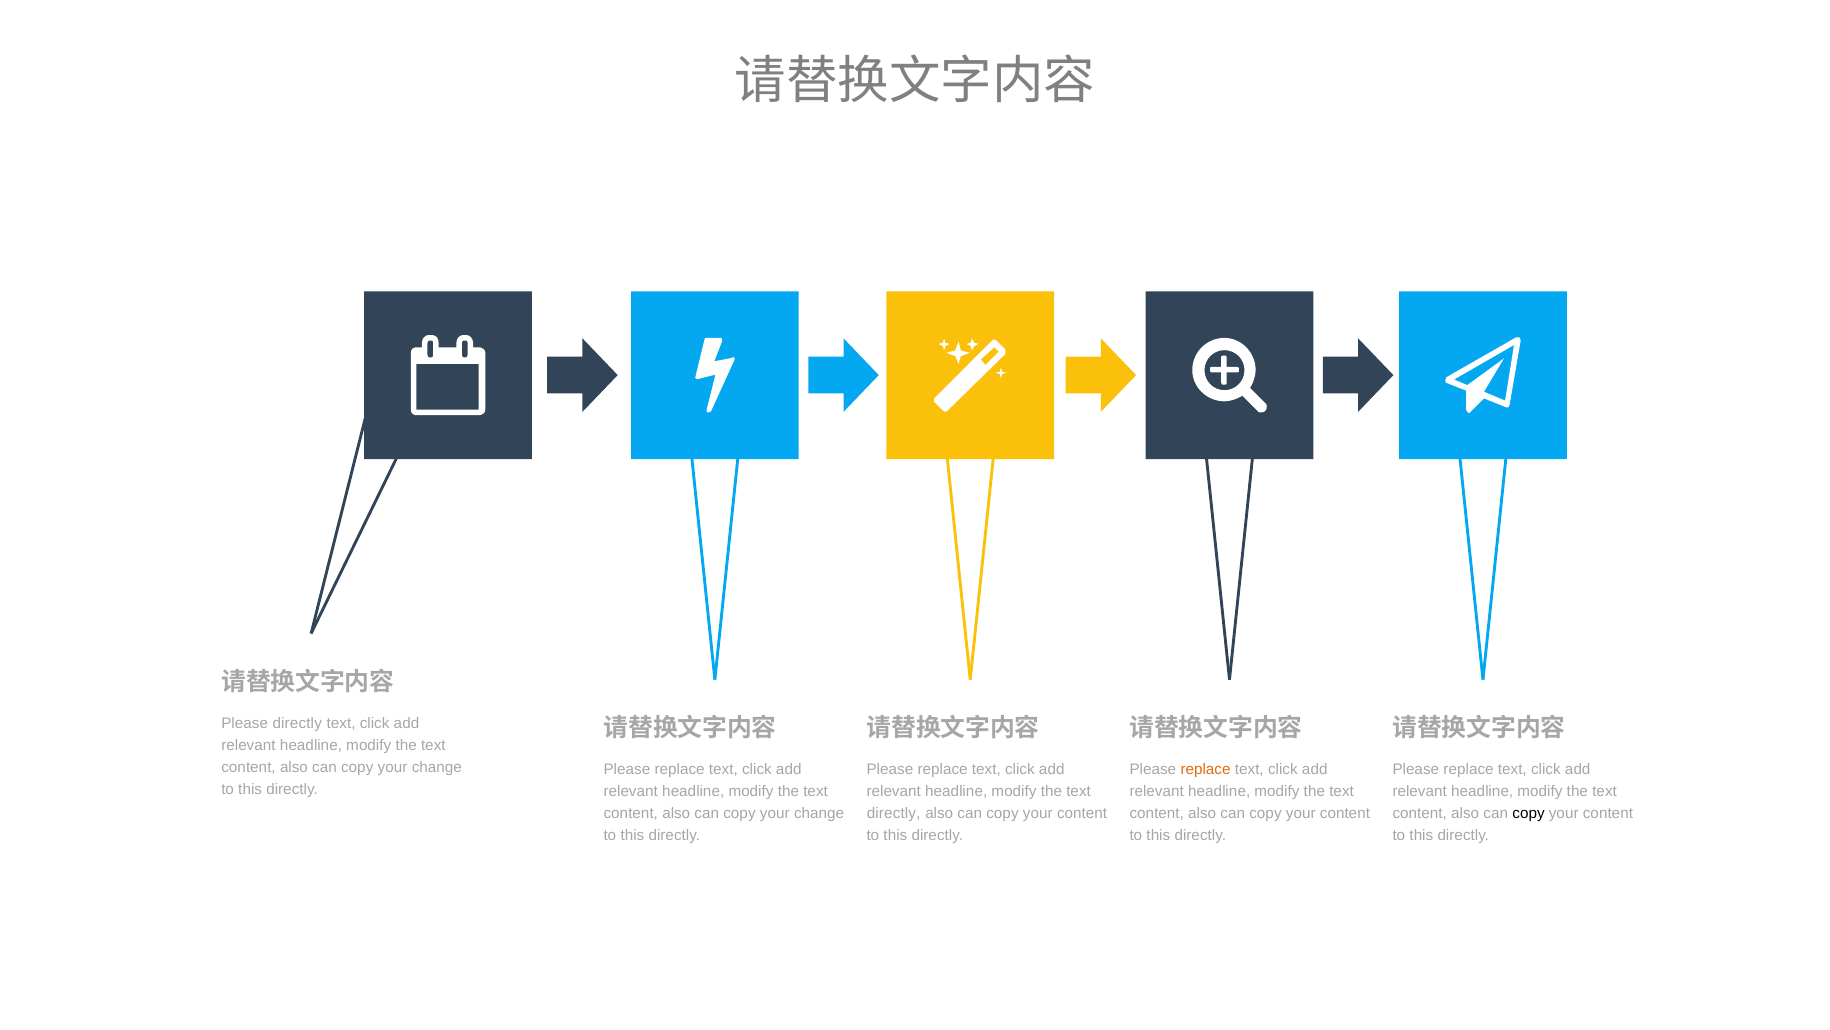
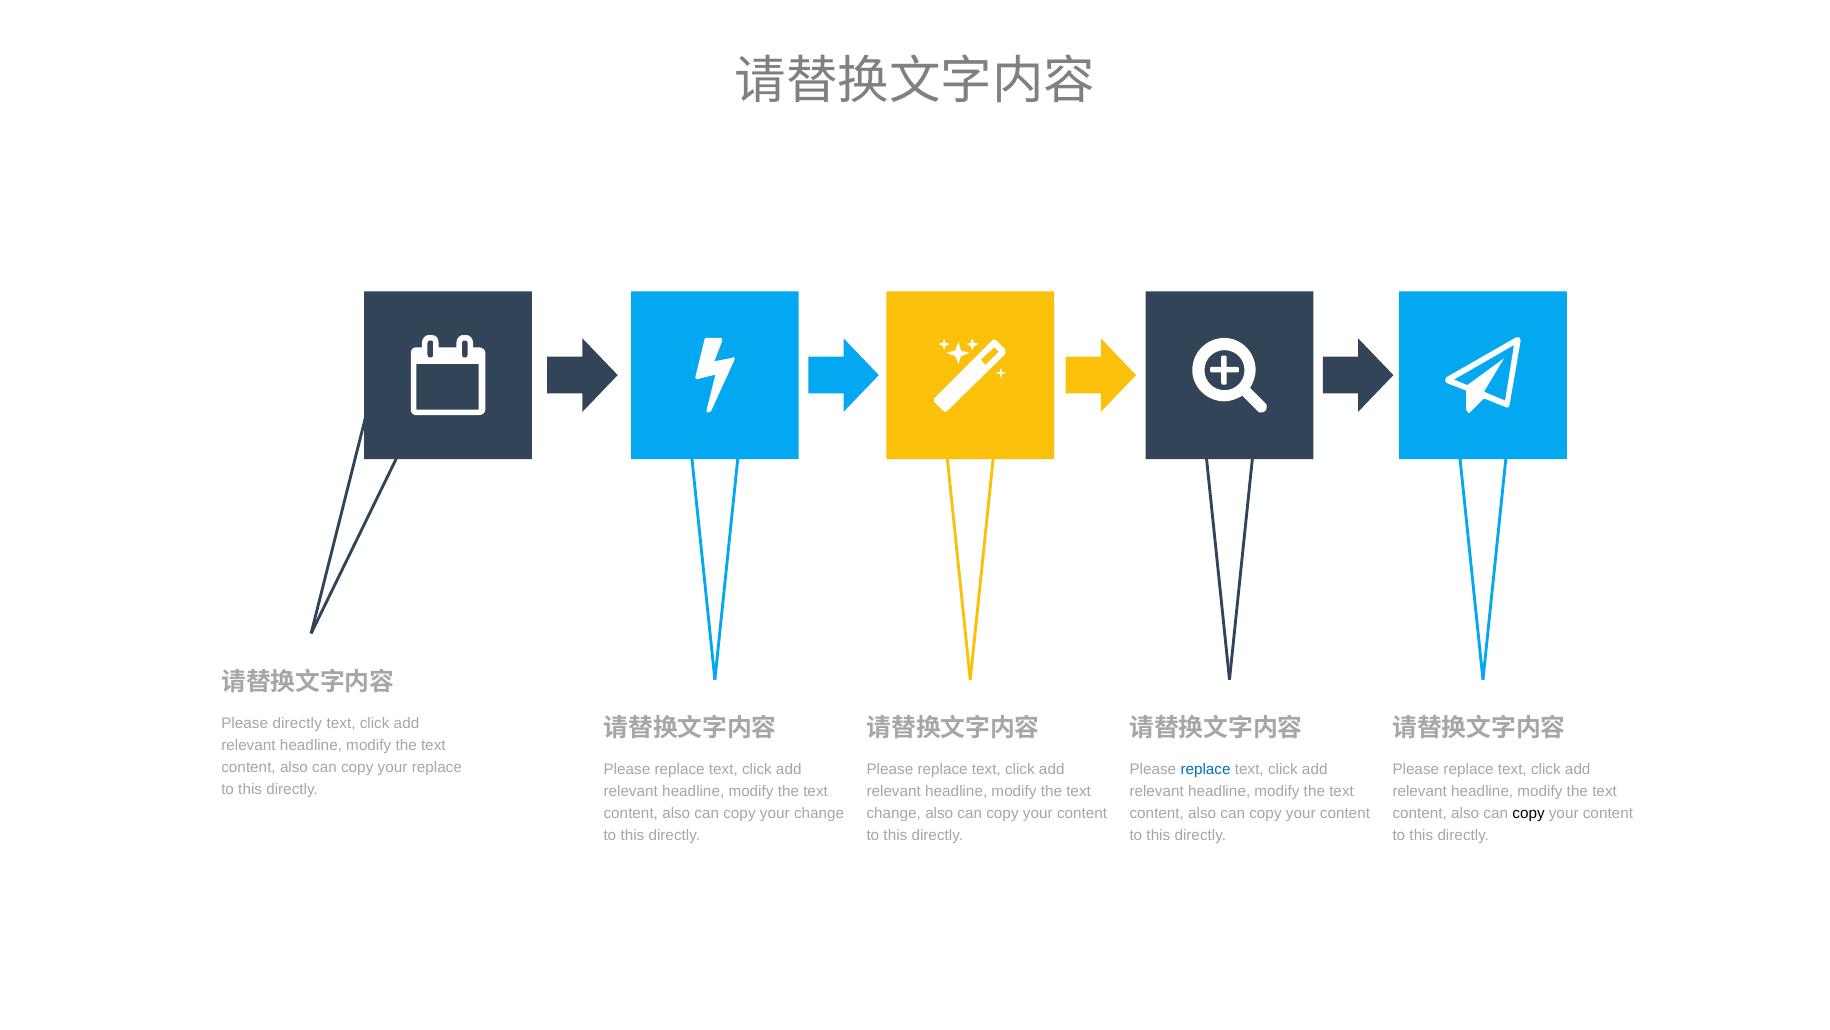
change at (437, 767): change -> replace
replace at (1206, 769) colour: orange -> blue
directly at (894, 813): directly -> change
